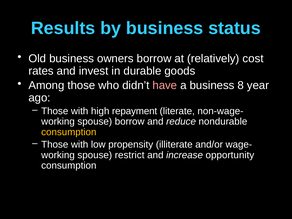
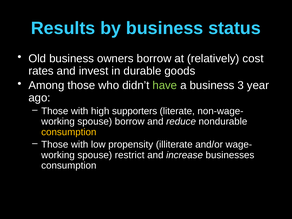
have colour: pink -> light green
8: 8 -> 3
repayment: repayment -> supporters
opportunity: opportunity -> businesses
